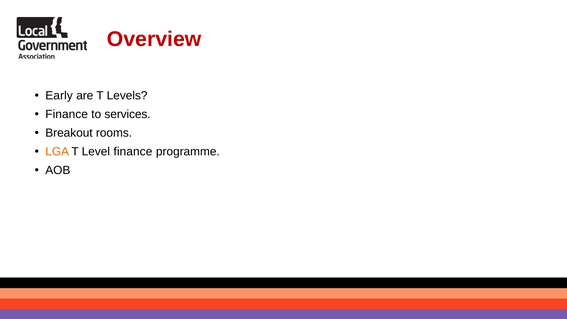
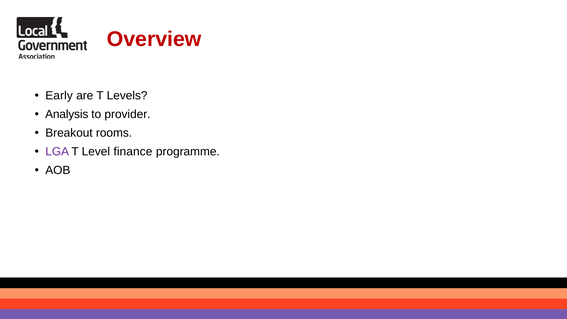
Finance at (67, 114): Finance -> Analysis
services: services -> provider
LGA colour: orange -> purple
